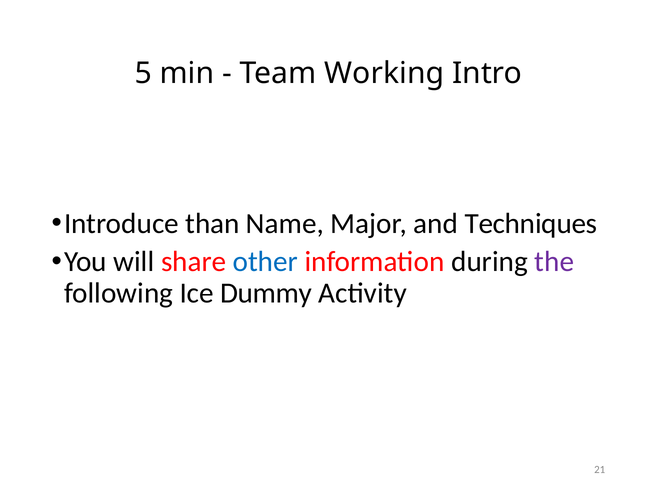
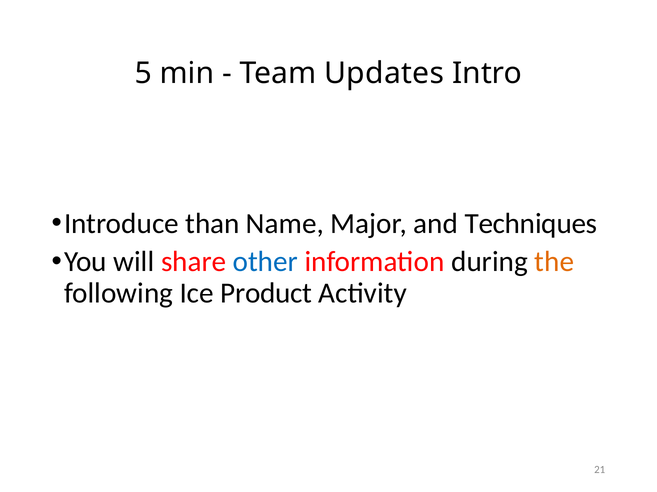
Working: Working -> Updates
the colour: purple -> orange
Dummy: Dummy -> Product
